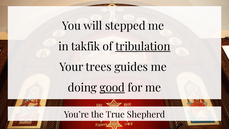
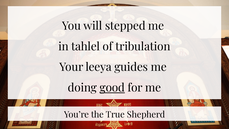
takfik: takfik -> tahlel
tribulation underline: present -> none
trees: trees -> leeya
